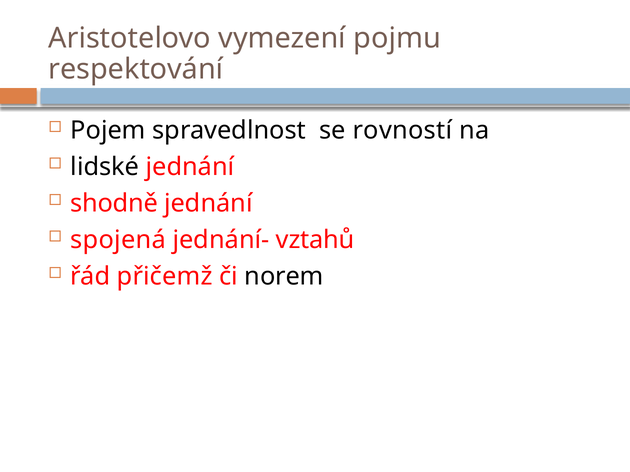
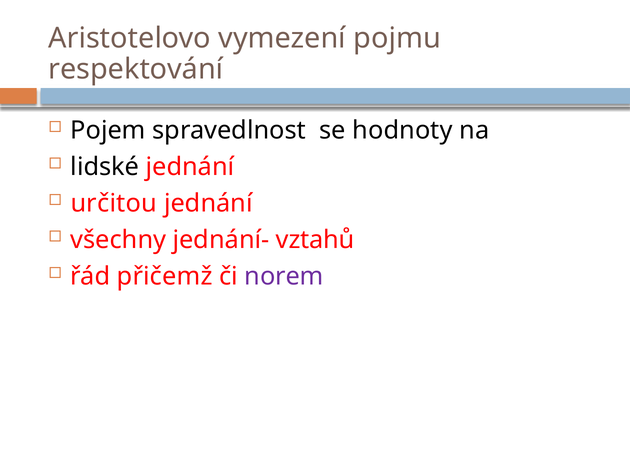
rovností: rovností -> hodnoty
shodně: shodně -> určitou
spojená: spojená -> všechny
norem colour: black -> purple
